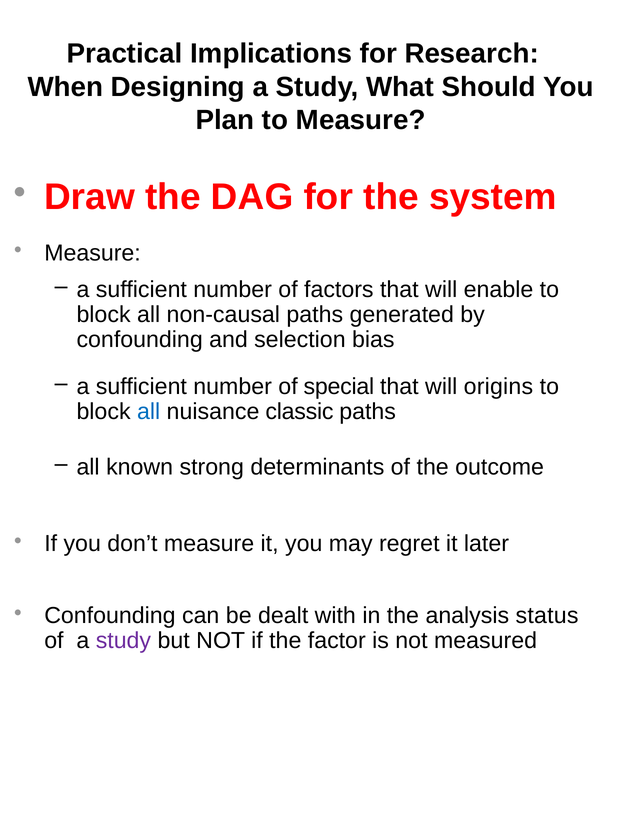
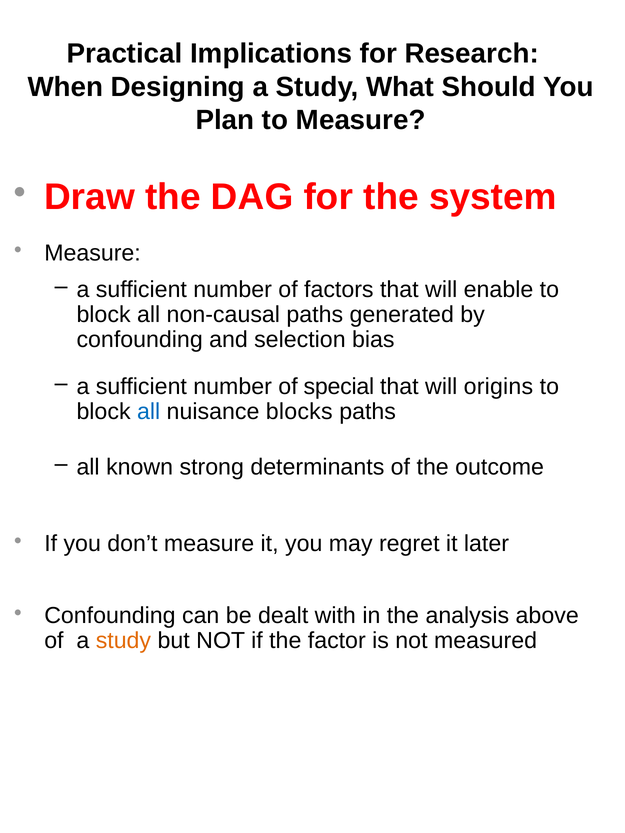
classic: classic -> blocks
status: status -> above
study at (123, 641) colour: purple -> orange
